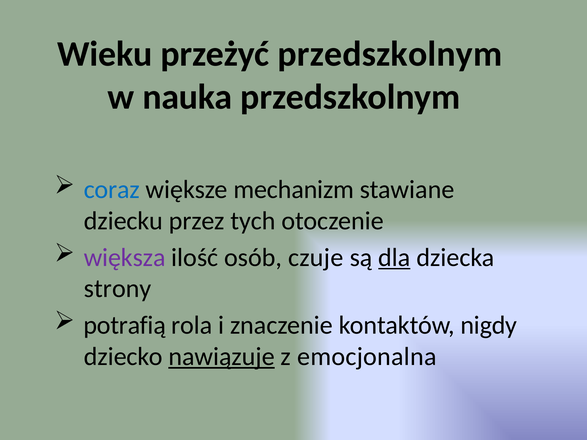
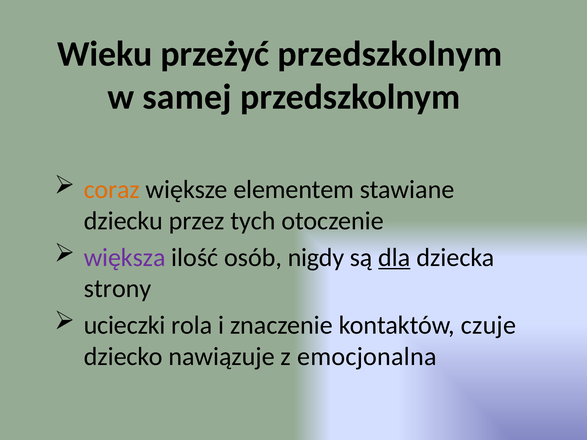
nauka: nauka -> samej
coraz colour: blue -> orange
mechanizm: mechanizm -> elementem
czuje: czuje -> nigdy
potrafią: potrafią -> ucieczki
nigdy: nigdy -> czuje
nawiązuje underline: present -> none
